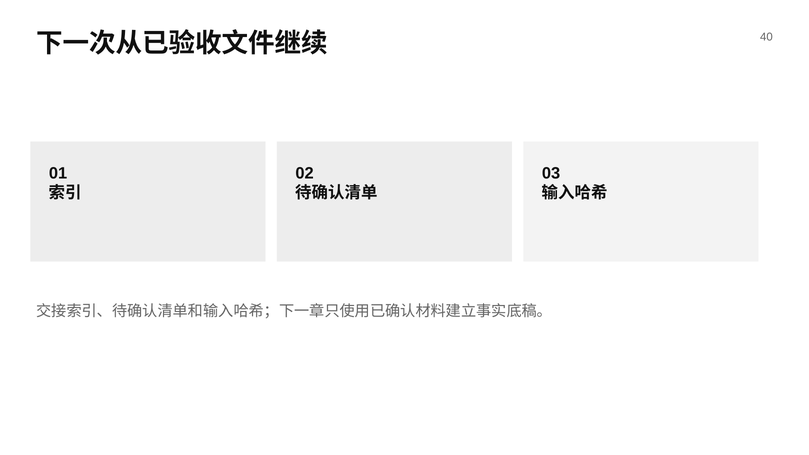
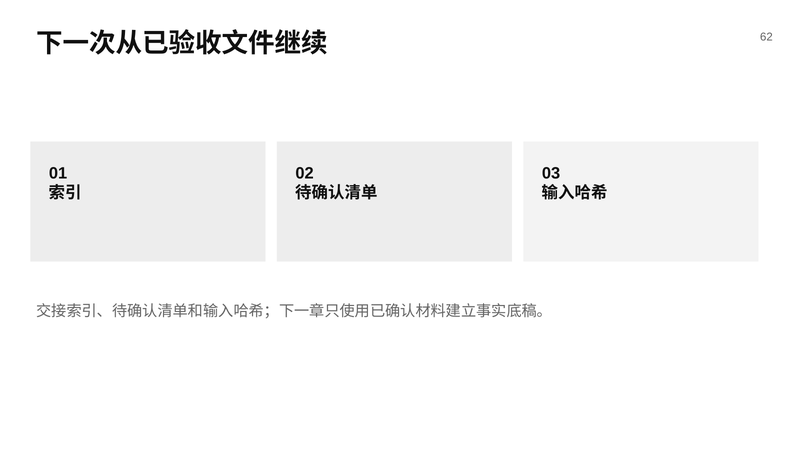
40: 40 -> 62
